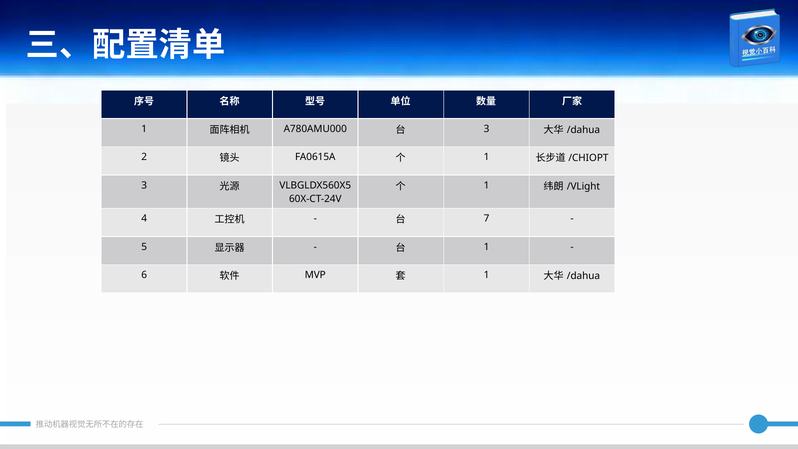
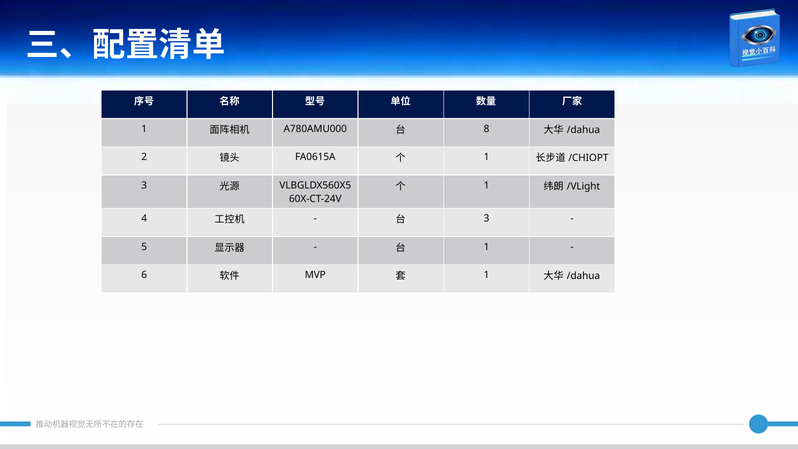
3 at (486, 129): 3 -> 8
7 at (486, 218): 7 -> 3
